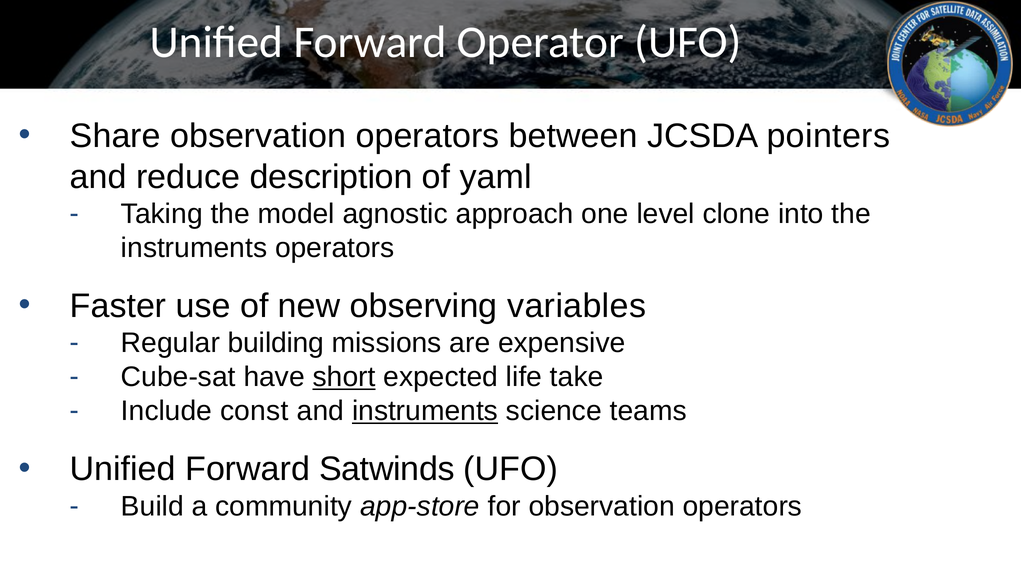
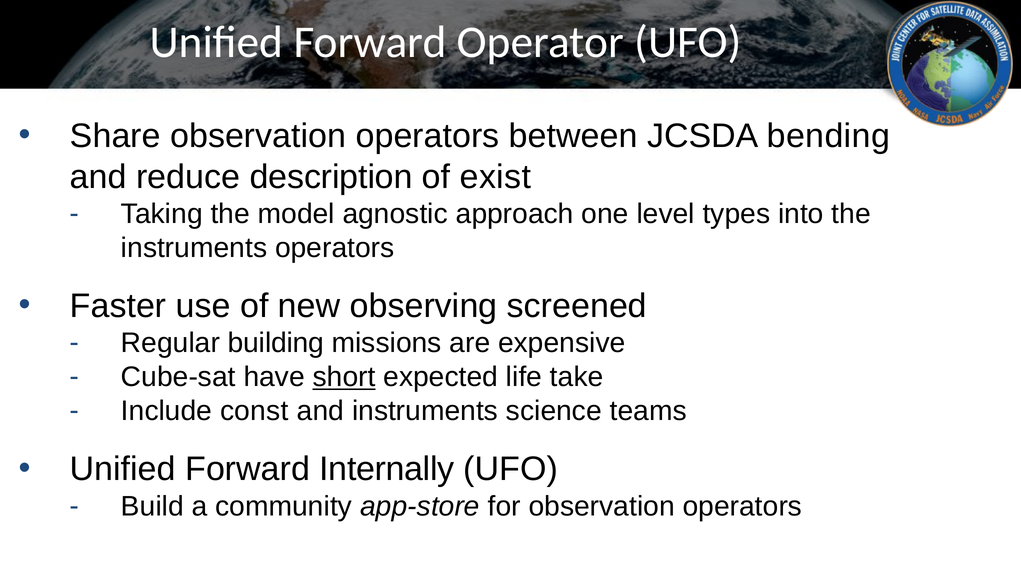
pointers: pointers -> bending
yaml: yaml -> exist
clone: clone -> types
variables: variables -> screened
instruments at (425, 411) underline: present -> none
Satwinds: Satwinds -> Internally
